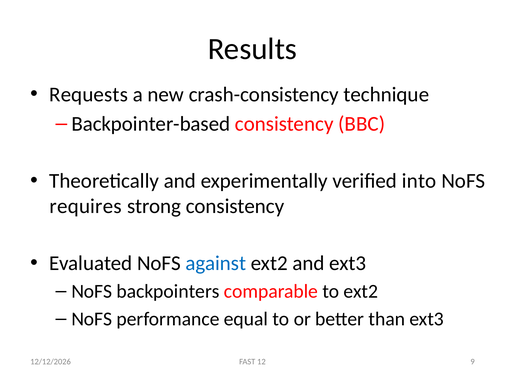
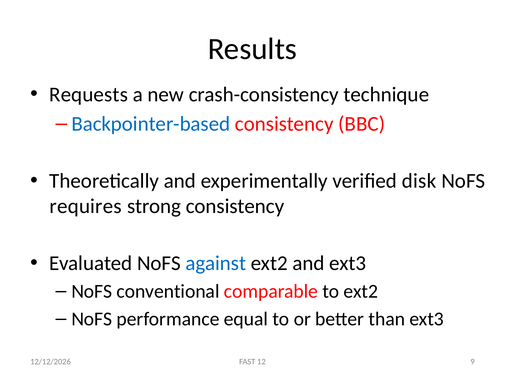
Backpointer-based colour: black -> blue
into: into -> disk
backpointers: backpointers -> conventional
